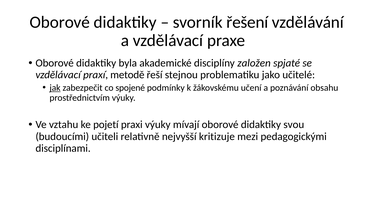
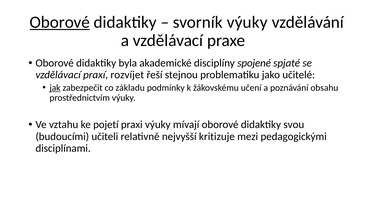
Oborové at (60, 22) underline: none -> present
svorník řešení: řešení -> výuky
založen: založen -> spojené
metodě: metodě -> rozvíjet
spojené: spojené -> základu
